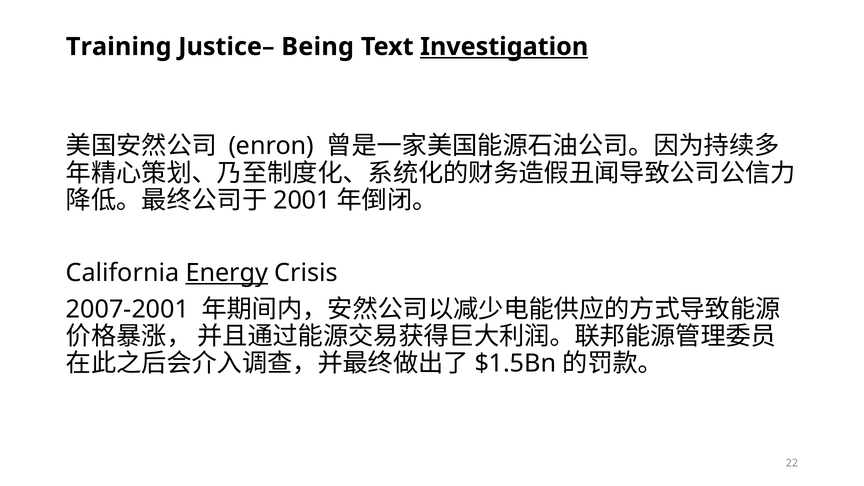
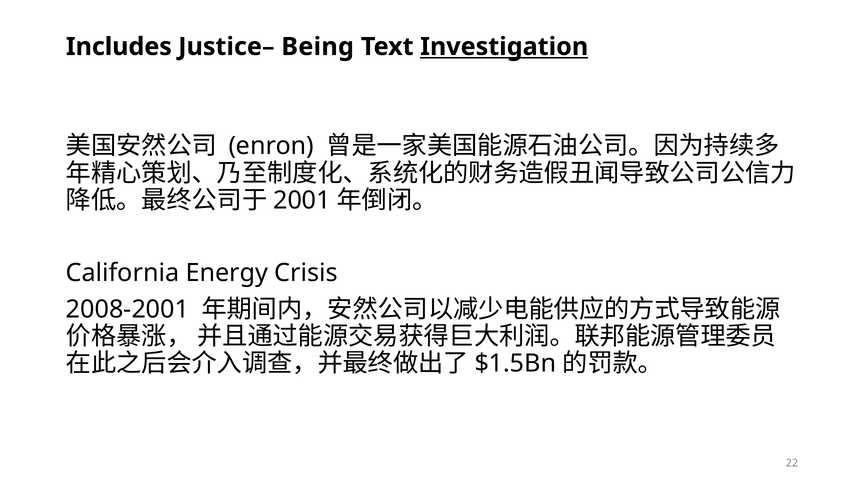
Training: Training -> Includes
Energy underline: present -> none
2007-2001: 2007-2001 -> 2008-2001
